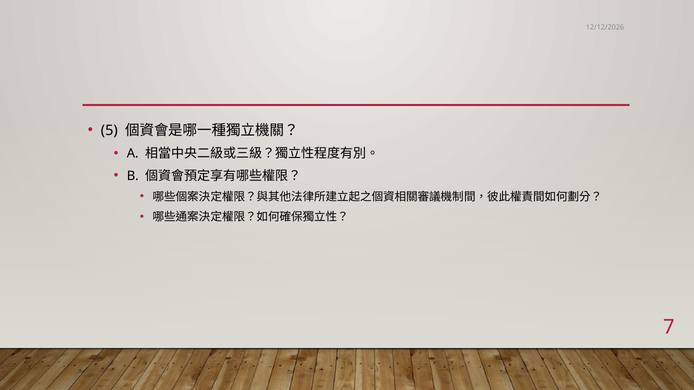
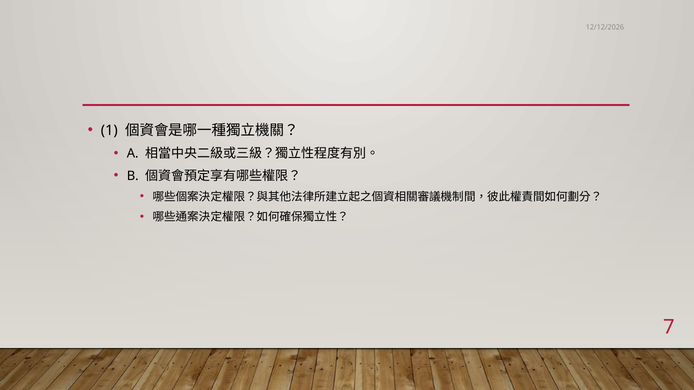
5: 5 -> 1
